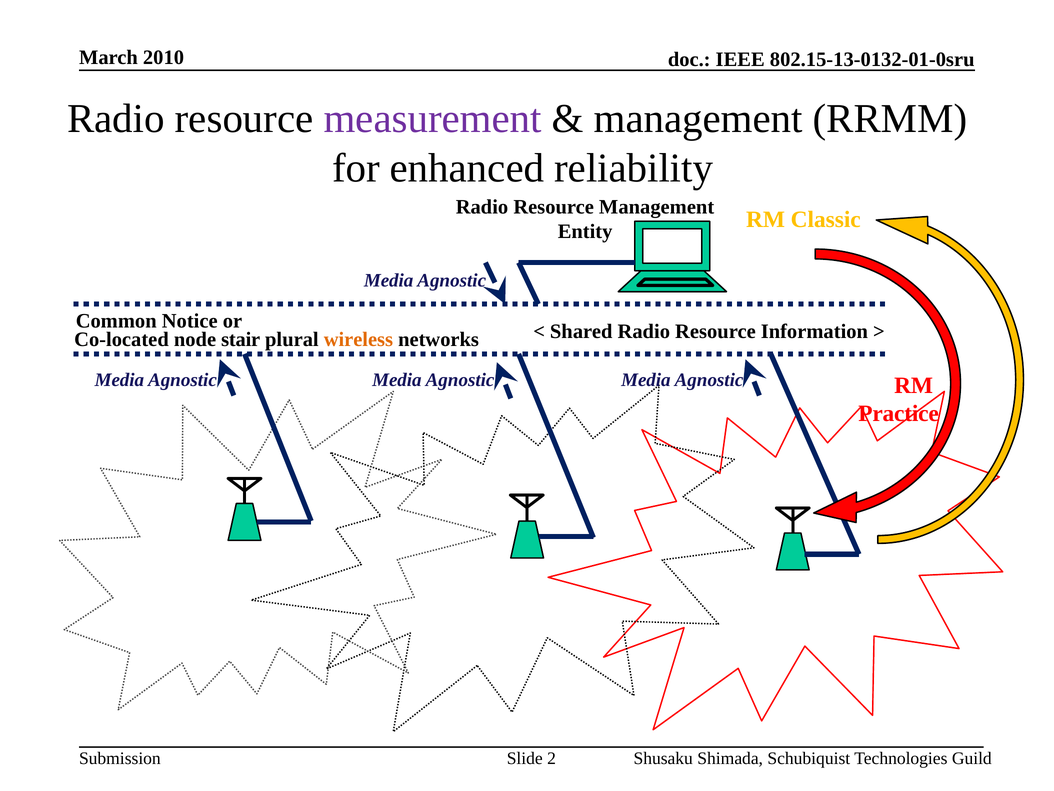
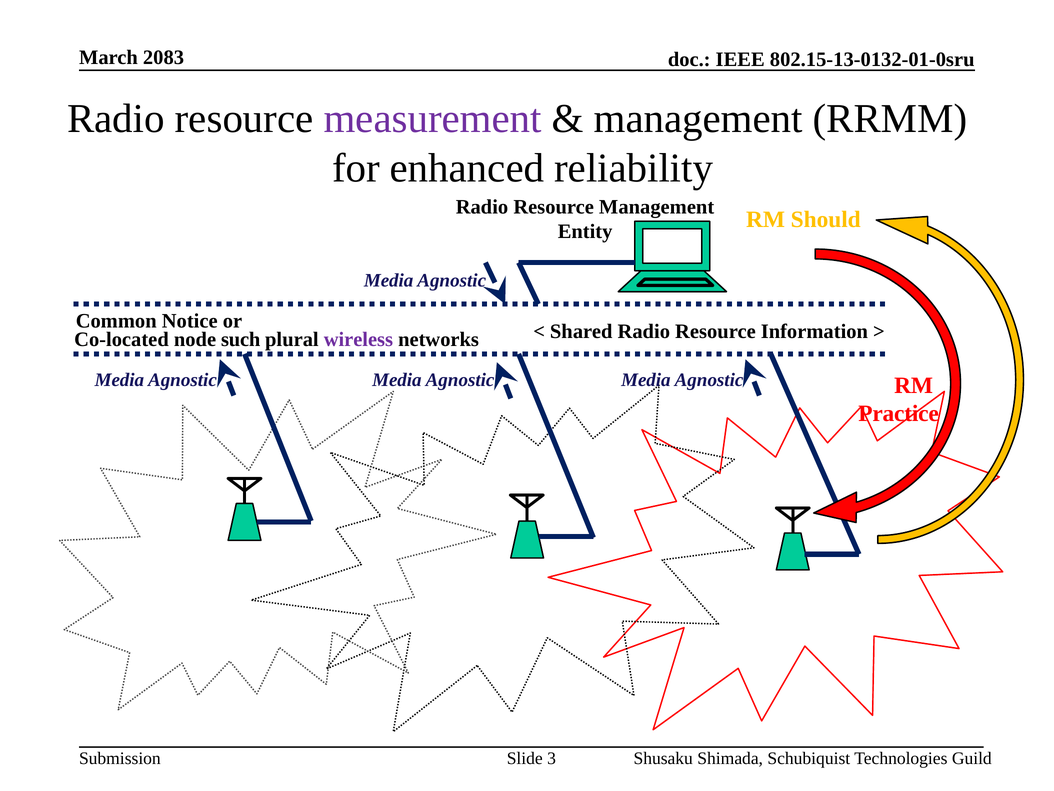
2010: 2010 -> 2083
Classic: Classic -> Should
stair: stair -> such
wireless colour: orange -> purple
2: 2 -> 3
